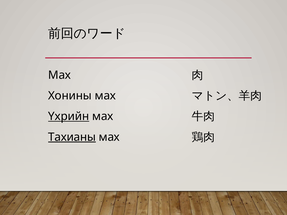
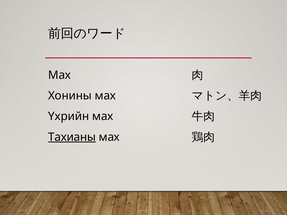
Үхрийн underline: present -> none
